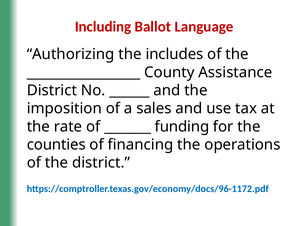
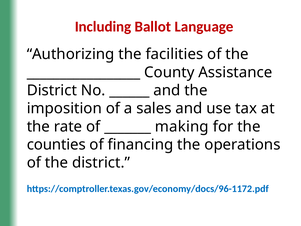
includes: includes -> facilities
funding: funding -> making
